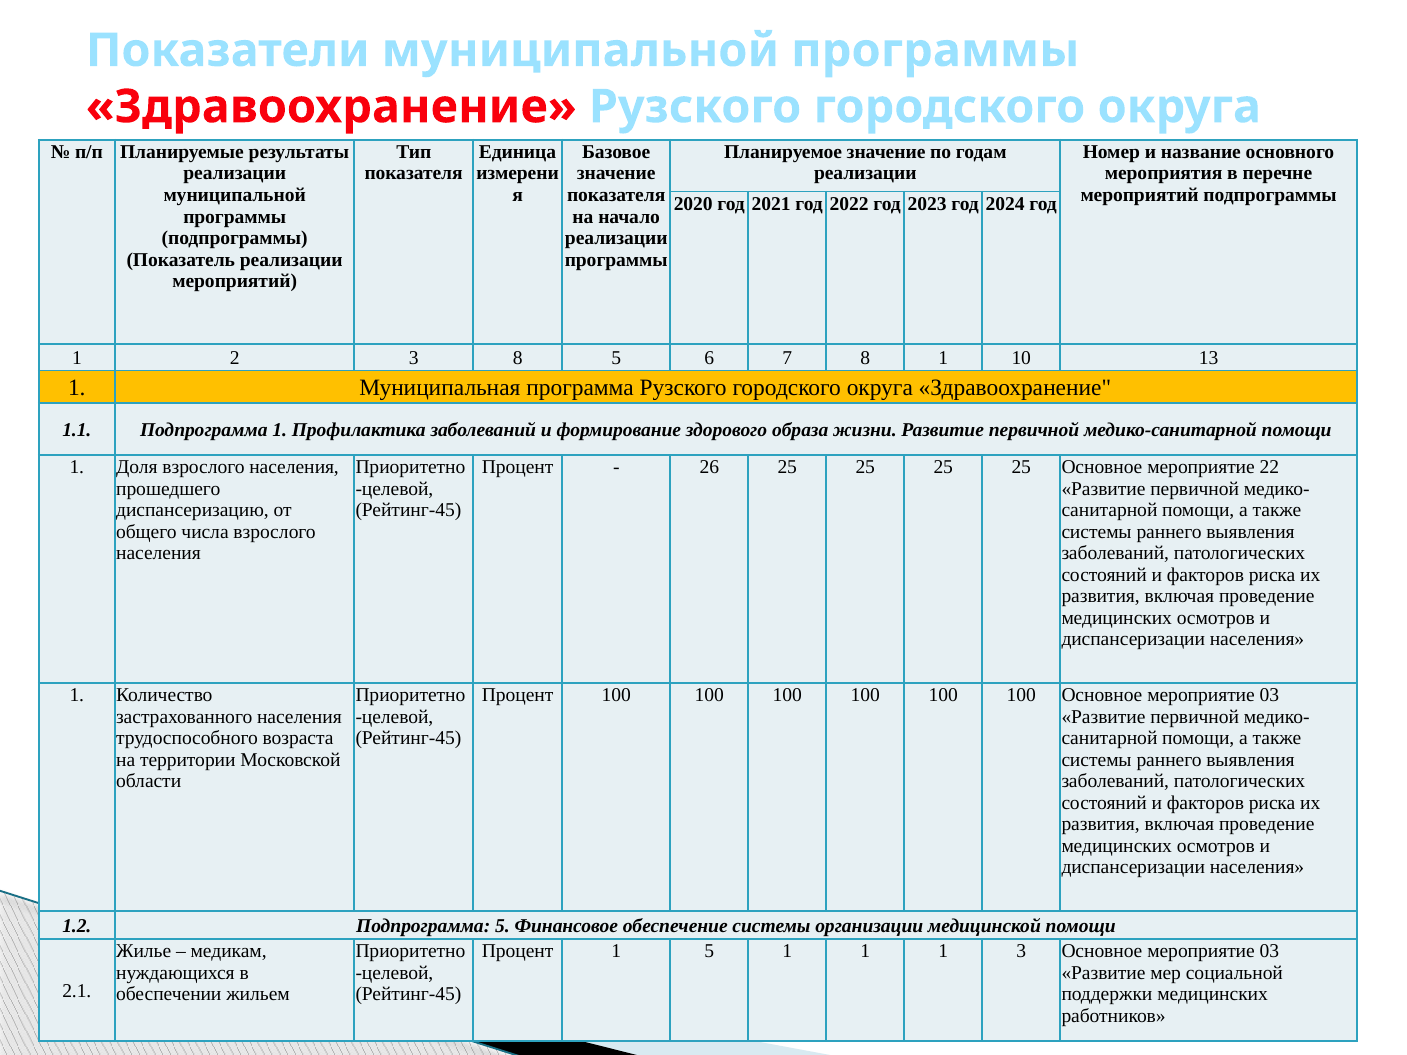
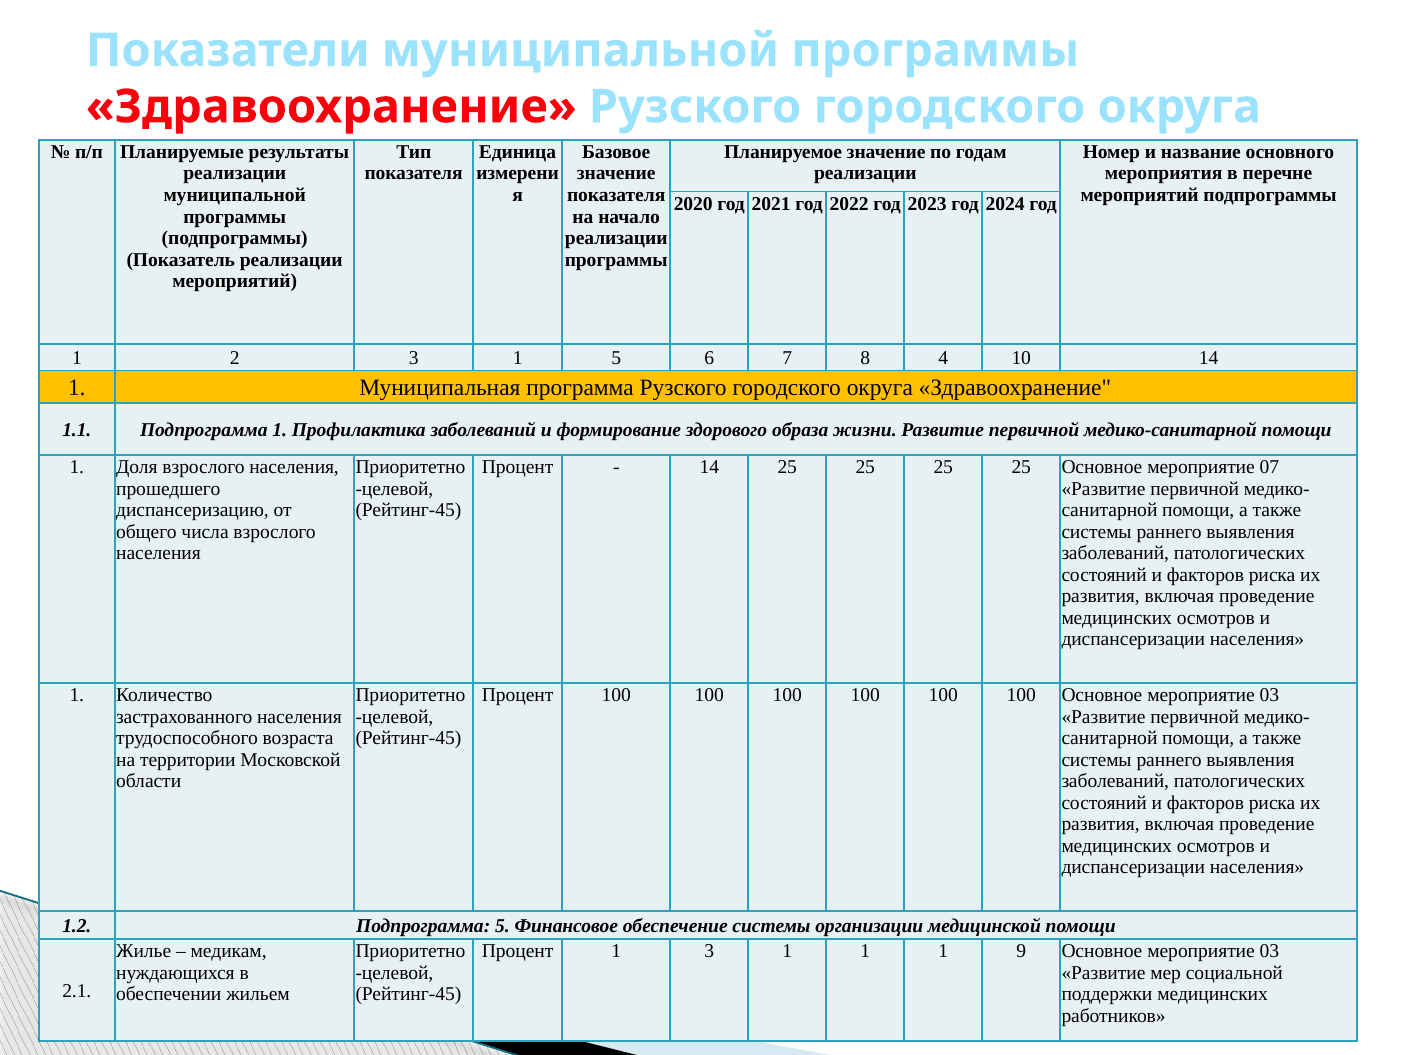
2 3 8: 8 -> 1
8 1: 1 -> 4
10 13: 13 -> 14
26 at (709, 467): 26 -> 14
22: 22 -> 07
1 5: 5 -> 3
1 3: 3 -> 9
